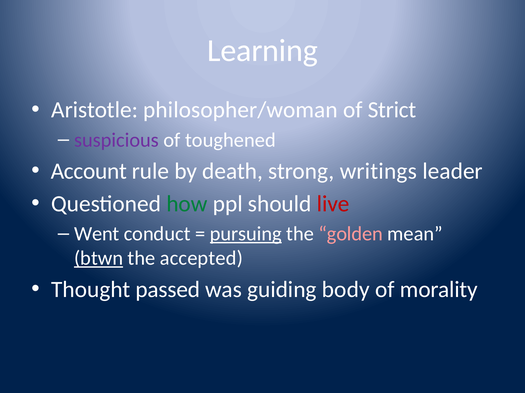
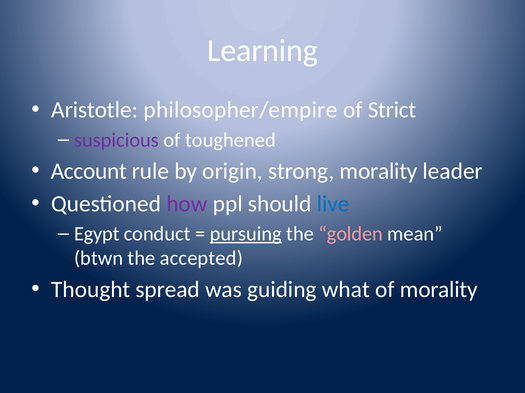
philosopher/woman: philosopher/woman -> philosopher/empire
death: death -> origin
strong writings: writings -> morality
how colour: green -> purple
live colour: red -> blue
Went: Went -> Egypt
btwn underline: present -> none
passed: passed -> spread
body: body -> what
